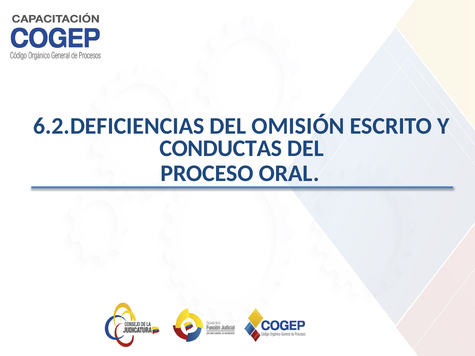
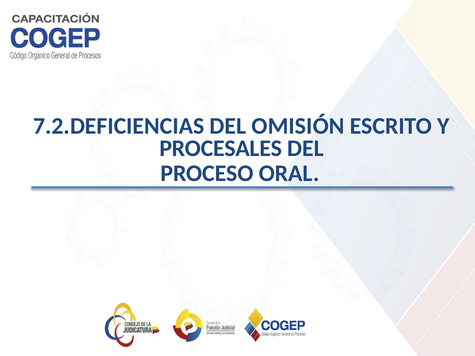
6.2.DEFICIENCIAS: 6.2.DEFICIENCIAS -> 7.2.DEFICIENCIAS
CONDUCTAS: CONDUCTAS -> PROCESALES
